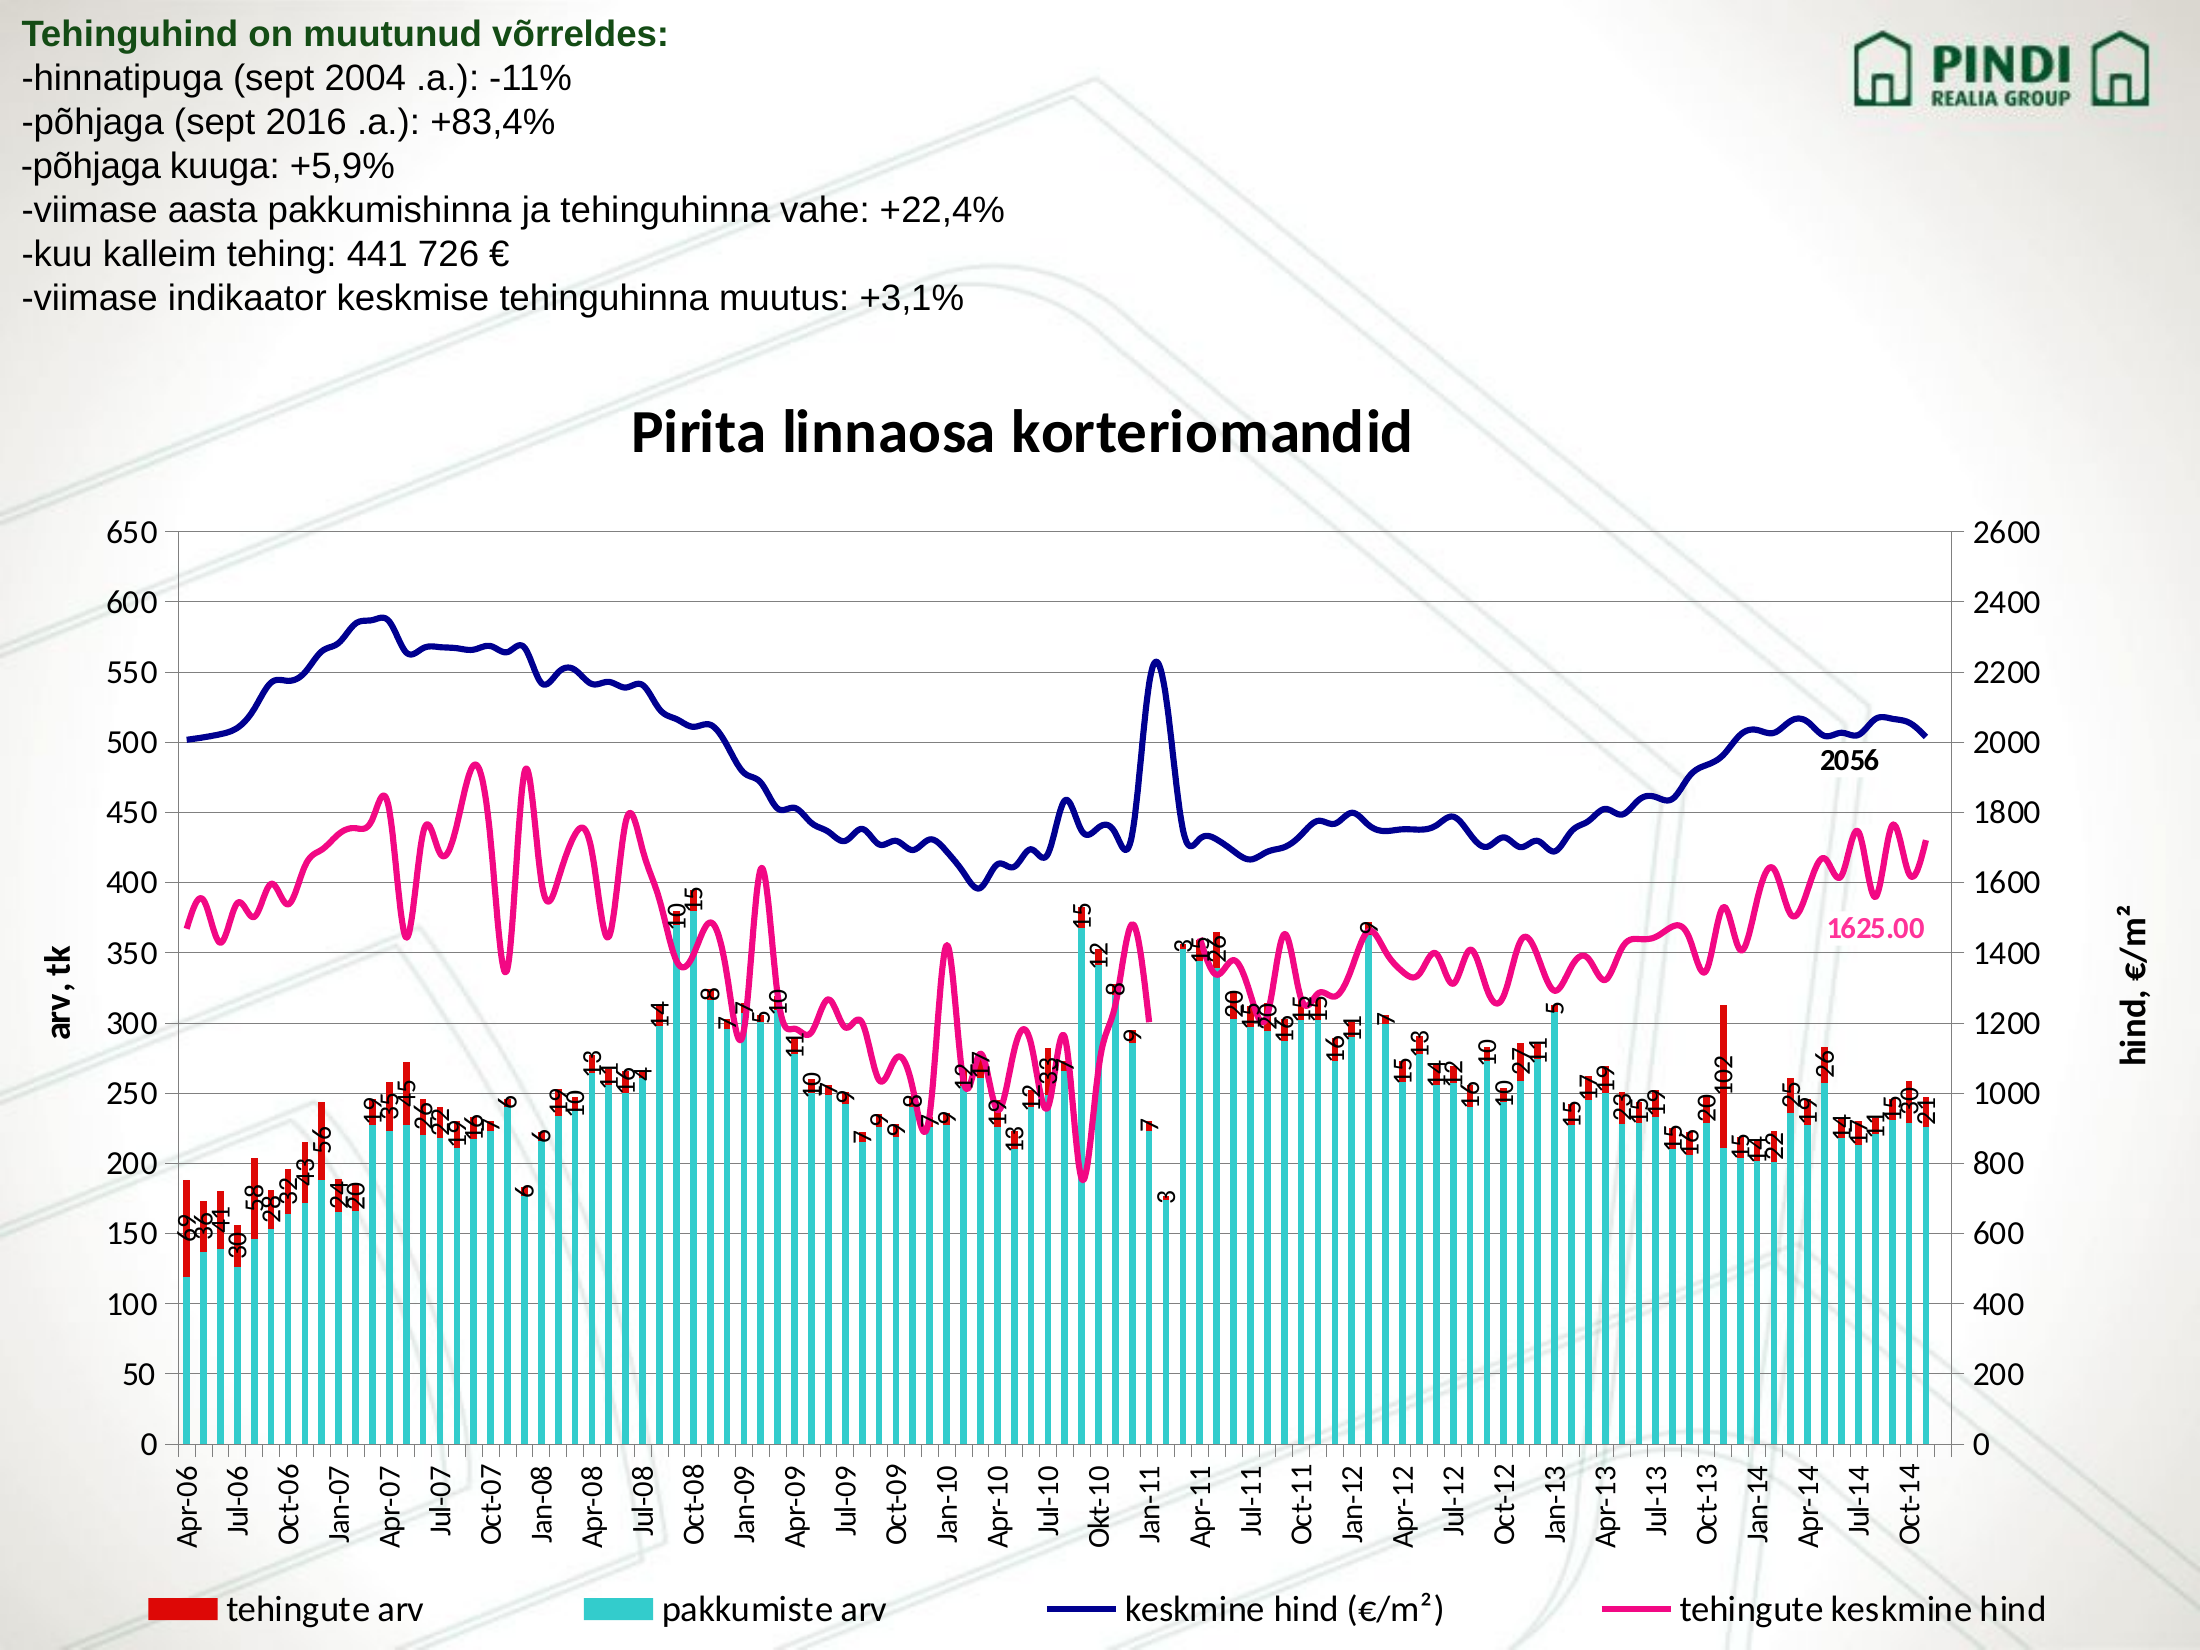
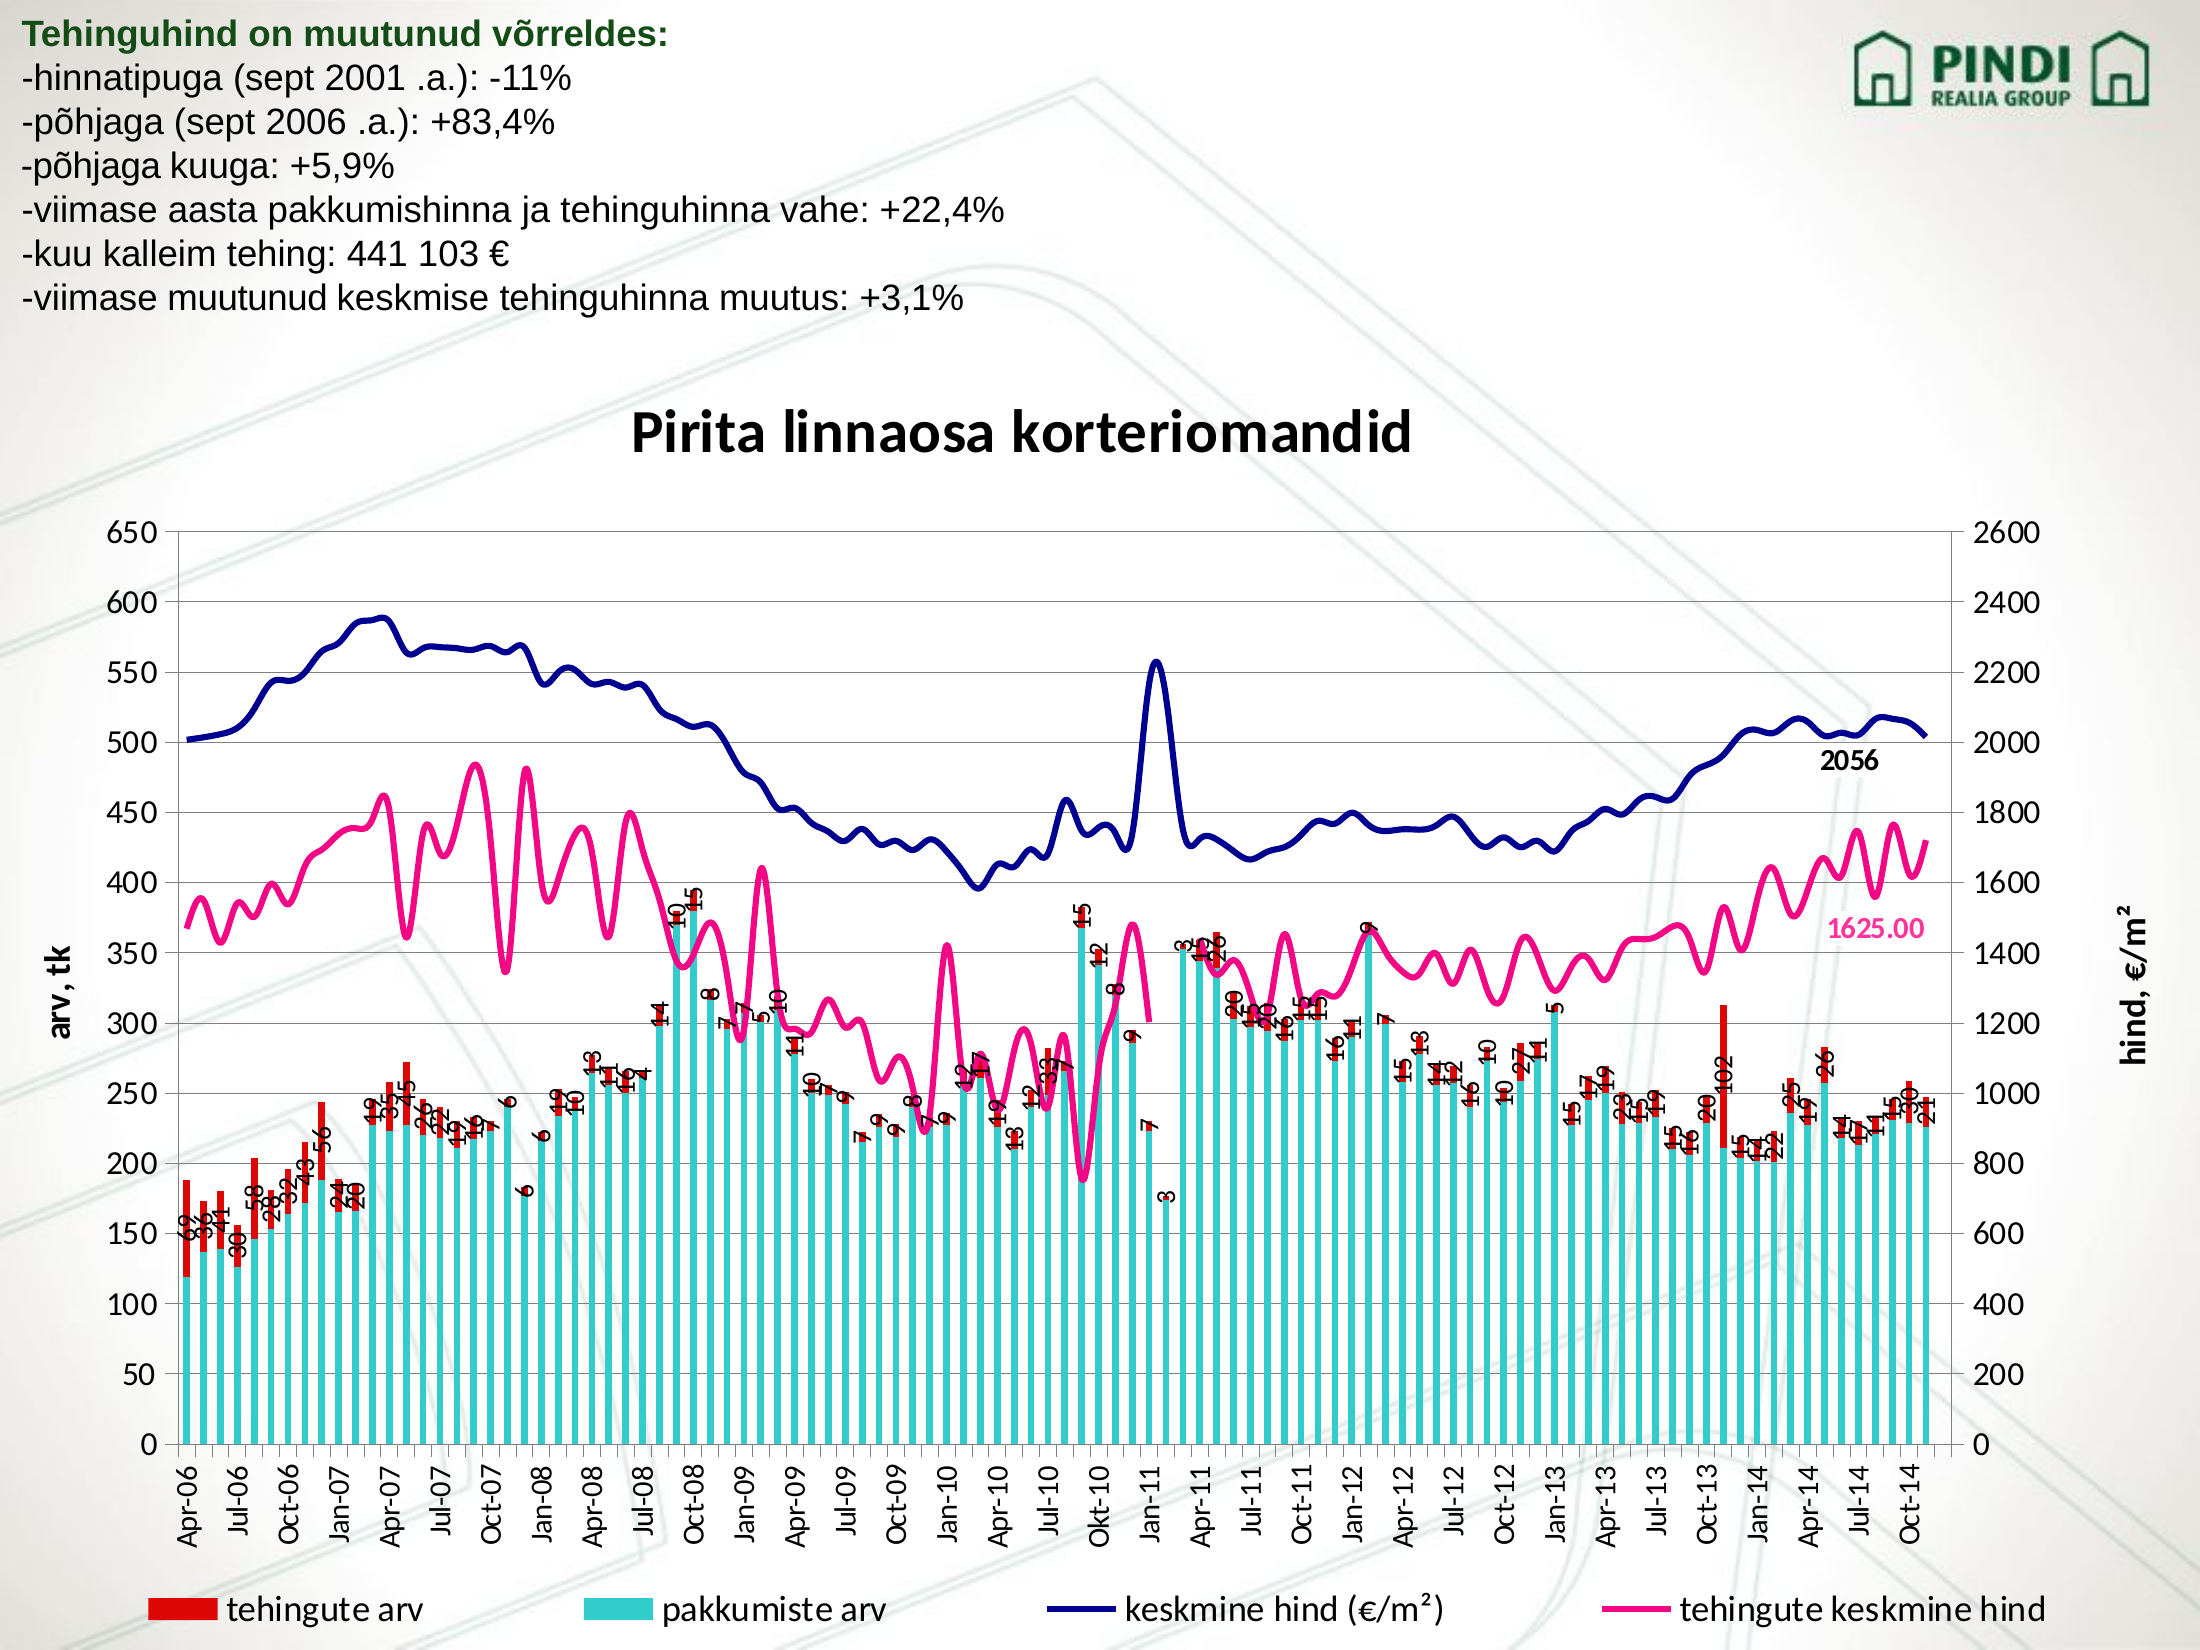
2004: 2004 -> 2001
2016: 2016 -> 2006
726: 726 -> 103
viimase indikaator: indikaator -> muutunud
